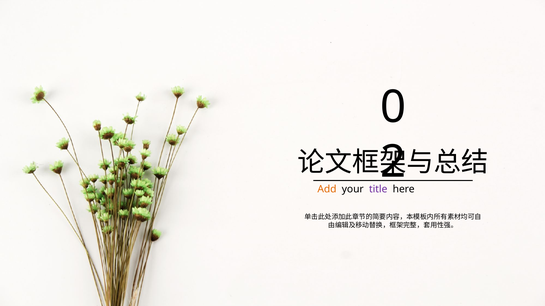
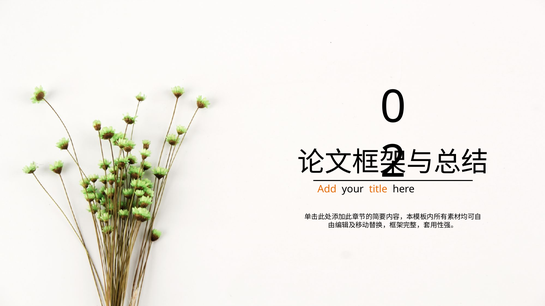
title colour: purple -> orange
